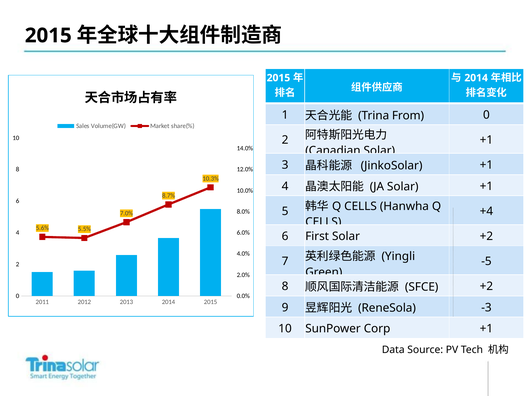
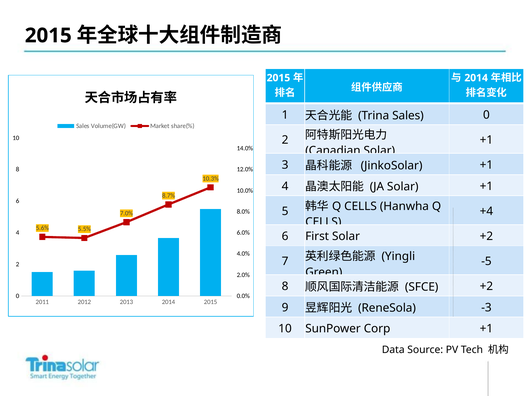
Trina From: From -> Sales
